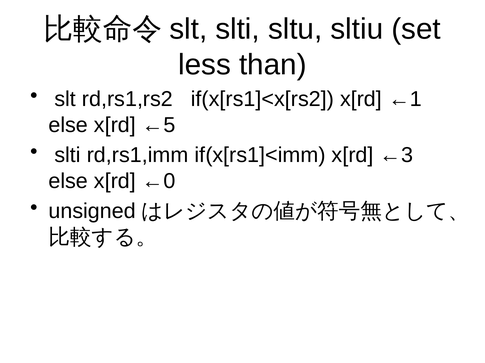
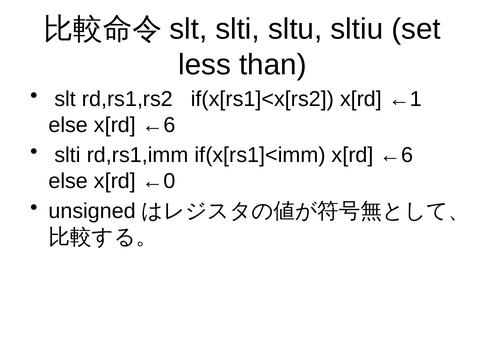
else x[rd ←5: ←5 -> ←6
if(x[rs1]<imm x[rd ←3: ←3 -> ←6
